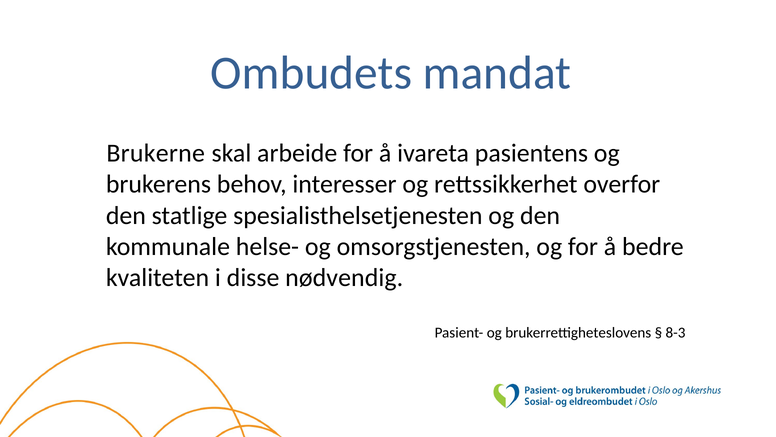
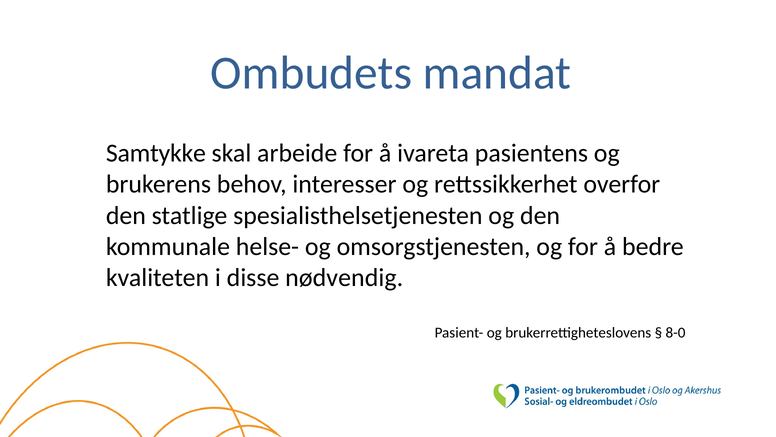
Brukerne: Brukerne -> Samtykke
8-3: 8-3 -> 8-0
